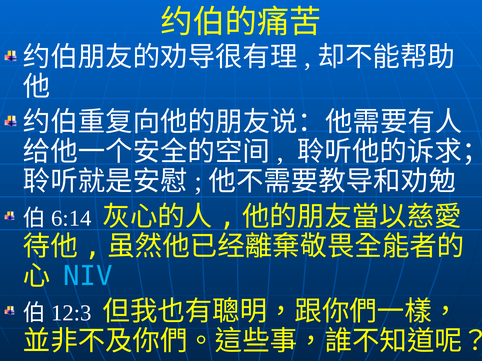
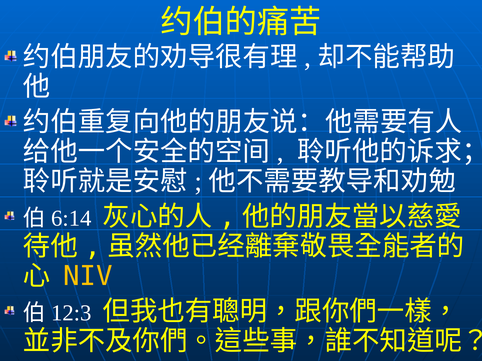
NIV colour: light blue -> yellow
